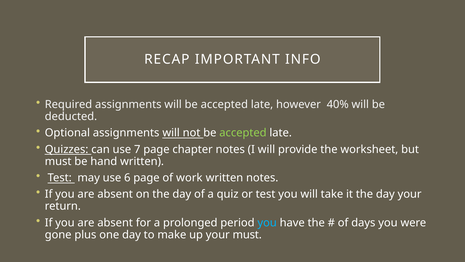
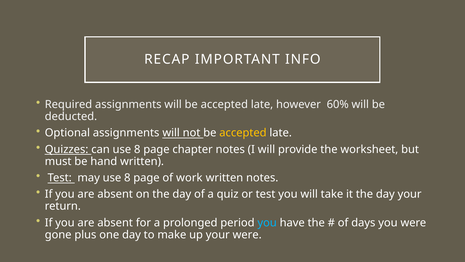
40%: 40% -> 60%
accepted at (243, 133) colour: light green -> yellow
can use 7: 7 -> 8
may use 6: 6 -> 8
your must: must -> were
